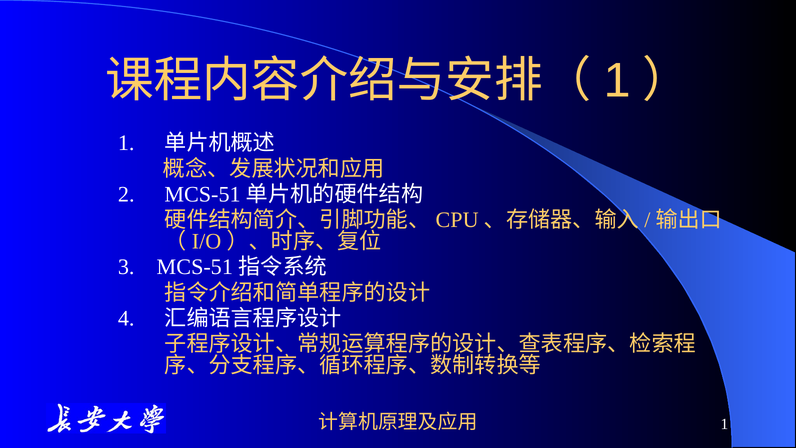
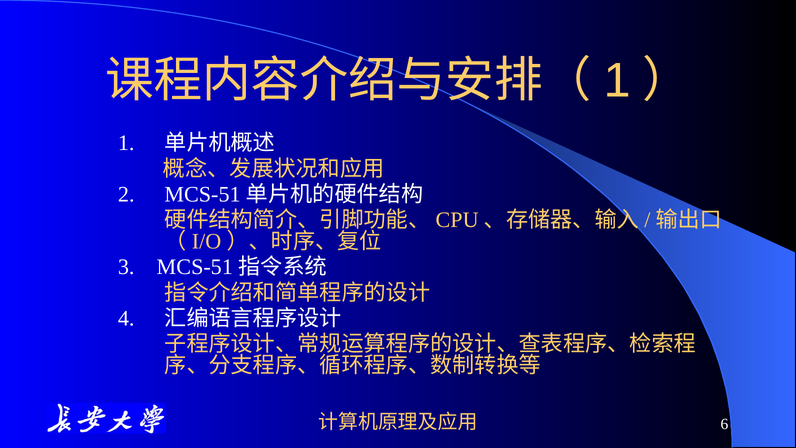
1 at (724, 424): 1 -> 6
